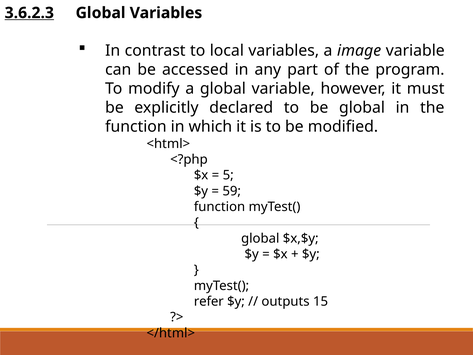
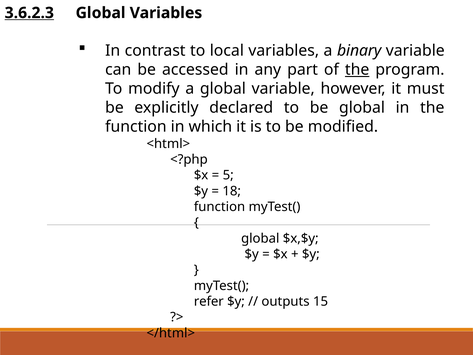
image: image -> binary
the at (357, 70) underline: none -> present
59: 59 -> 18
